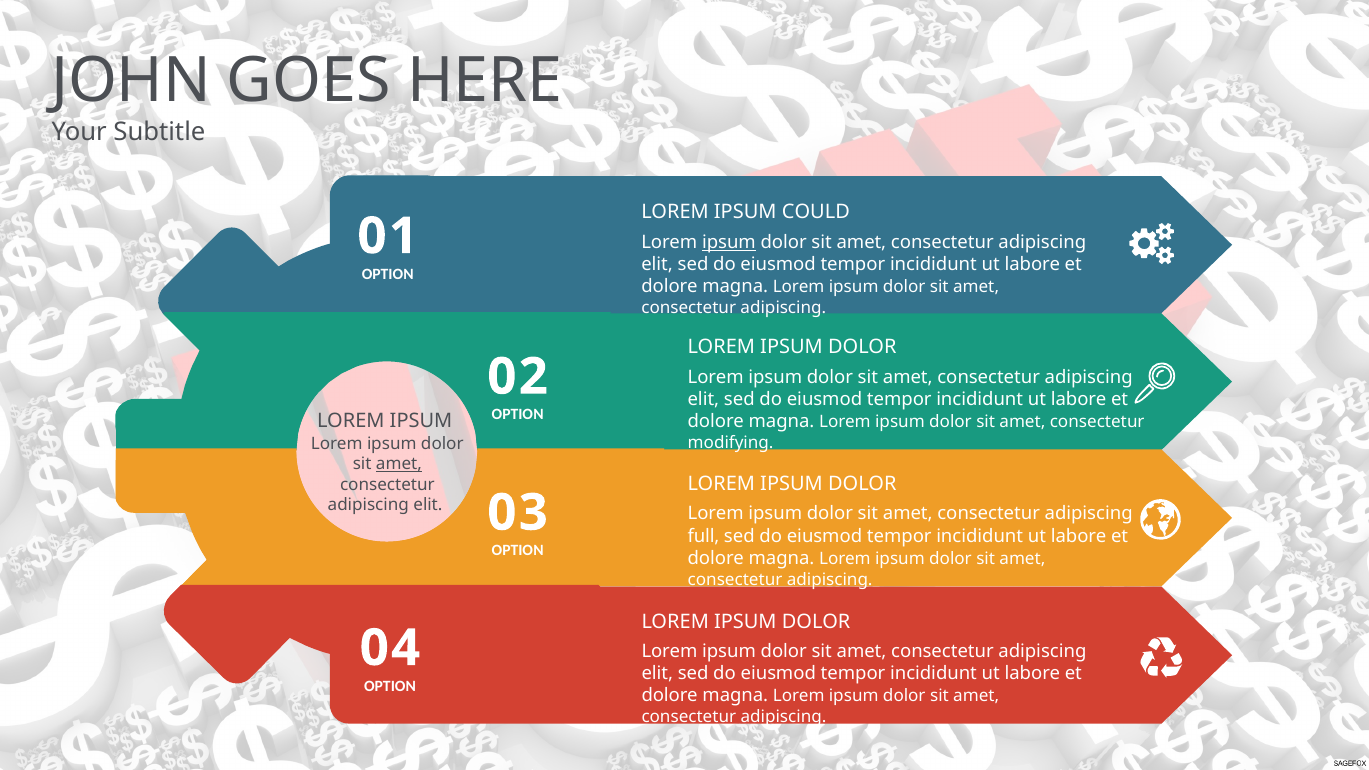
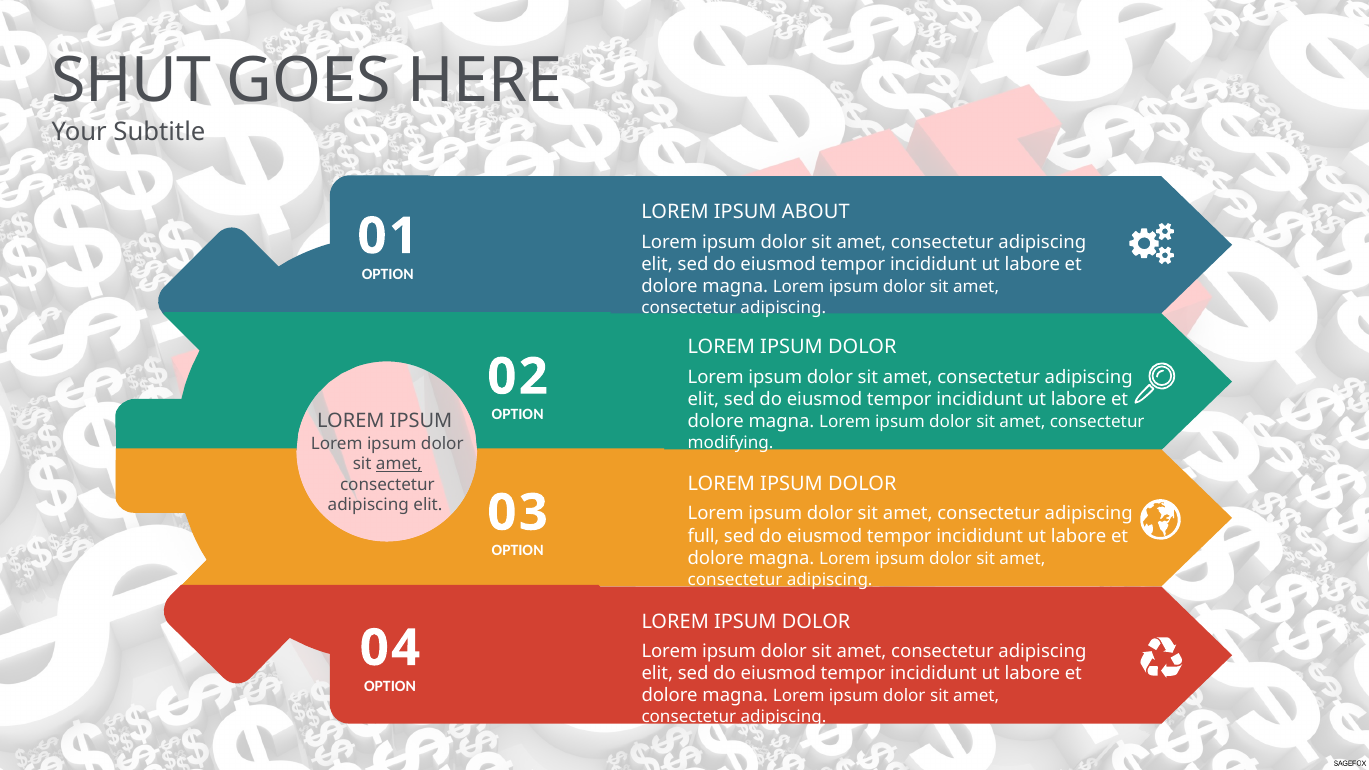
JOHN: JOHN -> SHUT
COULD: COULD -> ABOUT
ipsum at (729, 242) underline: present -> none
